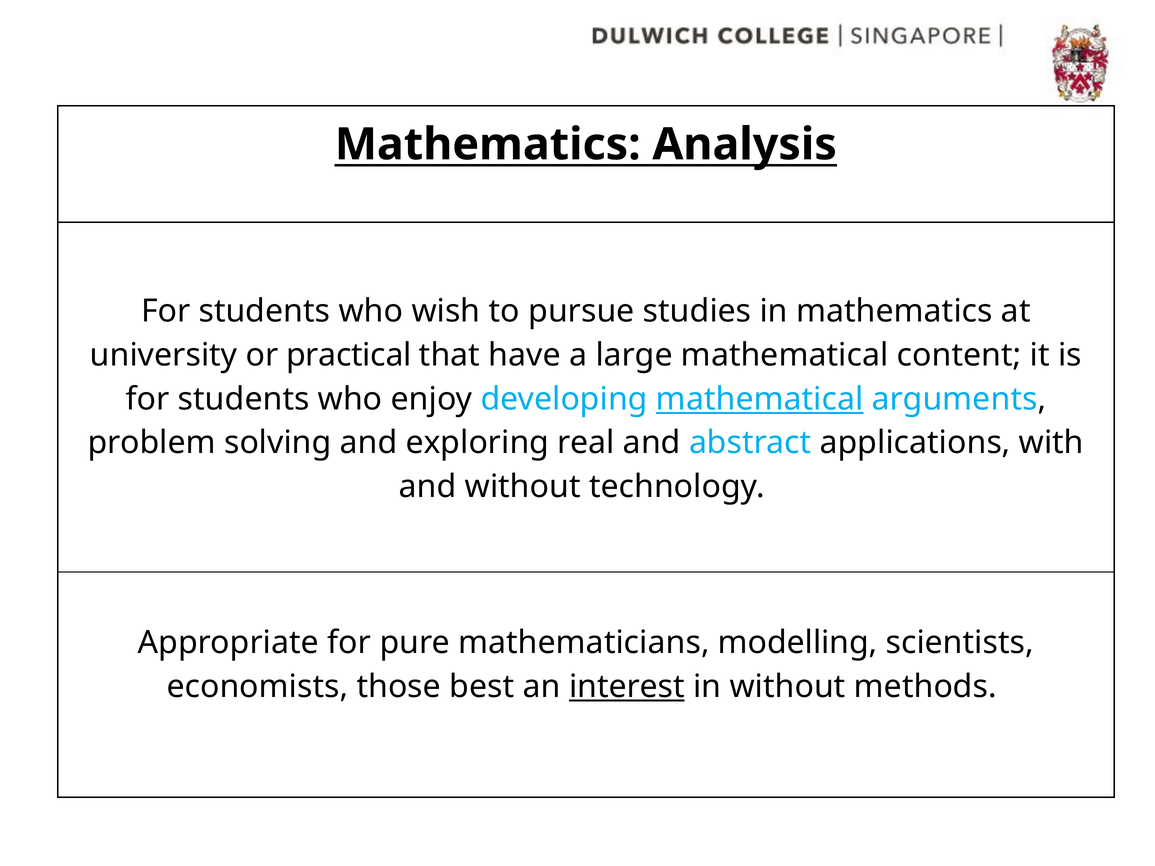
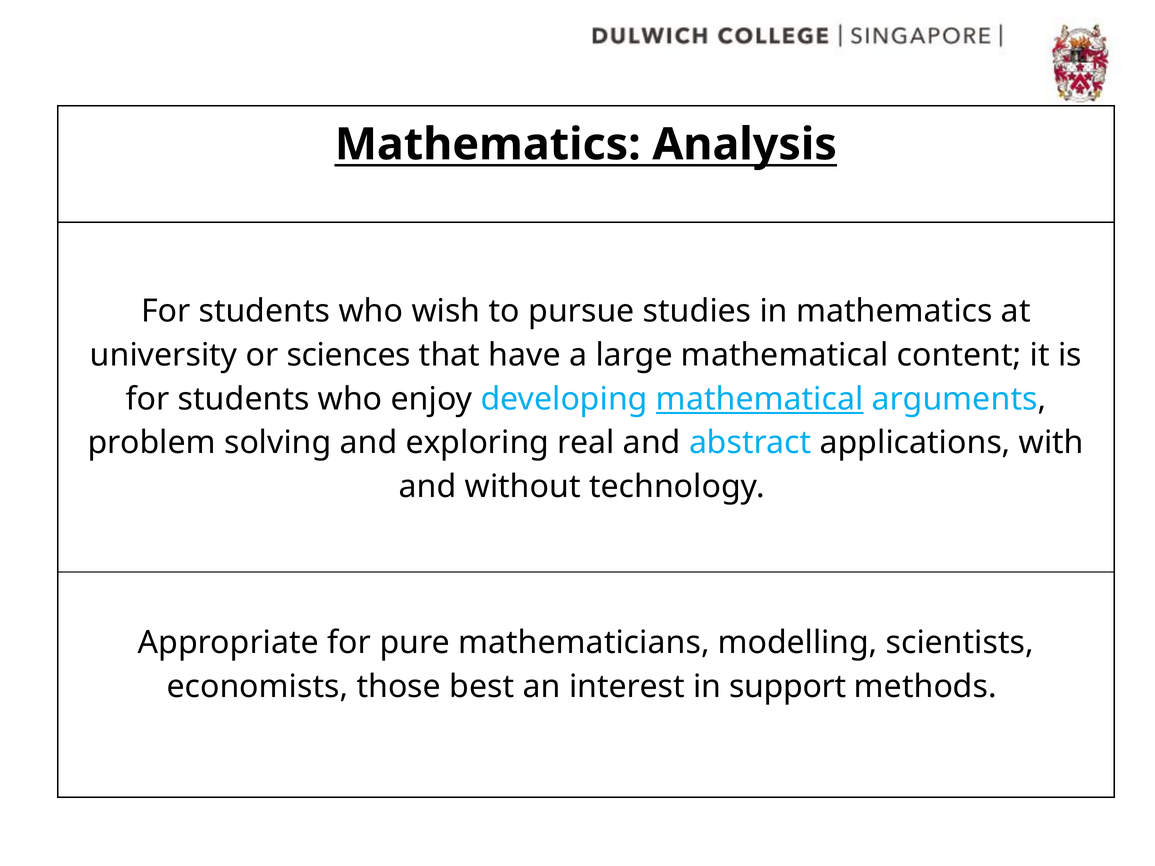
practical: practical -> sciences
interest underline: present -> none
in without: without -> support
